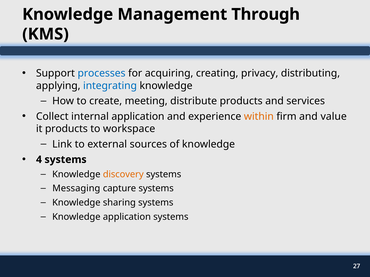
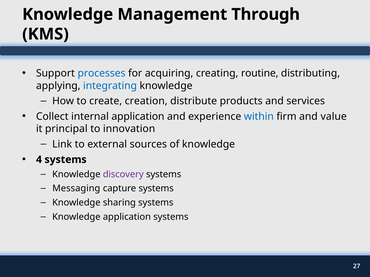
privacy: privacy -> routine
meeting: meeting -> creation
within colour: orange -> blue
it products: products -> principal
workspace: workspace -> innovation
discovery colour: orange -> purple
